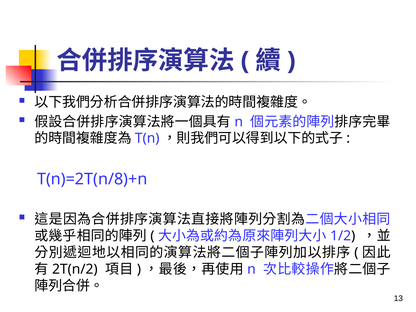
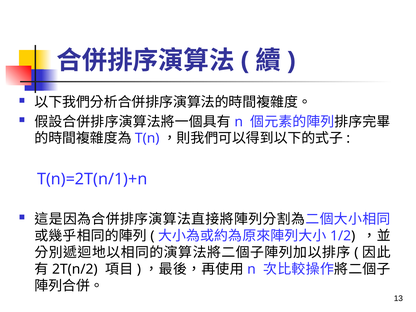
T(n)=2T(n/8)+n: T(n)=2T(n/8)+n -> T(n)=2T(n/1)+n
